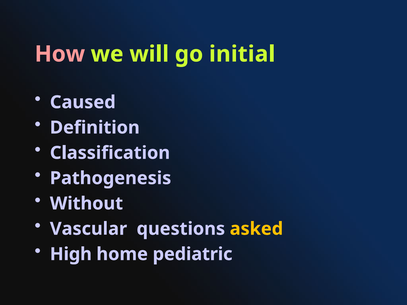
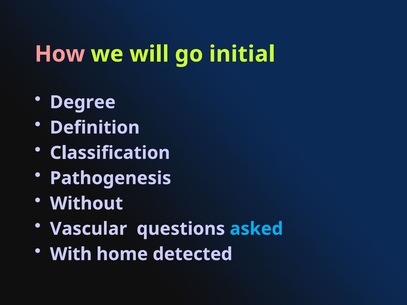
Caused: Caused -> Degree
asked colour: yellow -> light blue
High: High -> With
pediatric: pediatric -> detected
